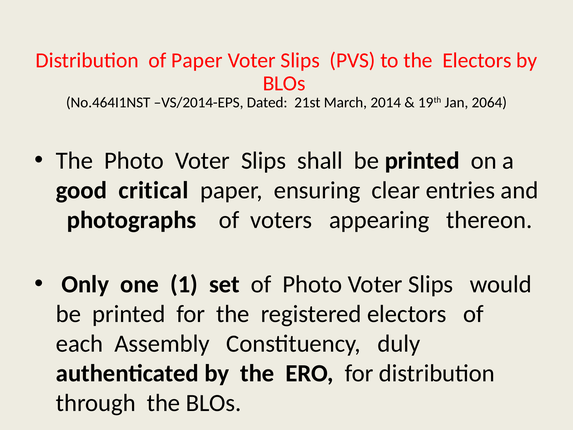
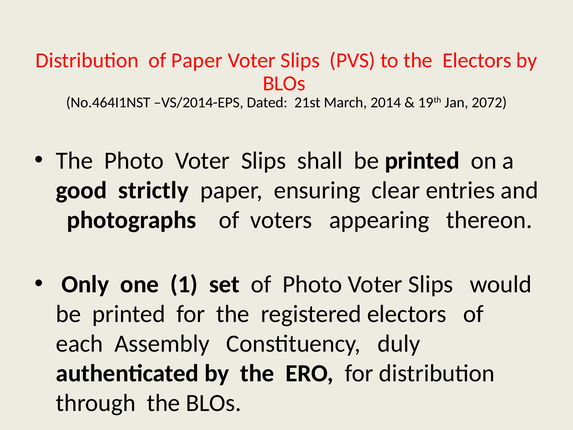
2064: 2064 -> 2072
critical: critical -> strictly
